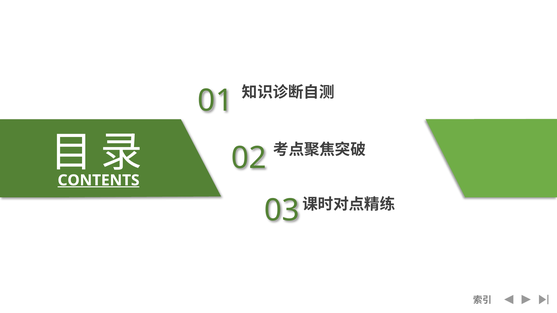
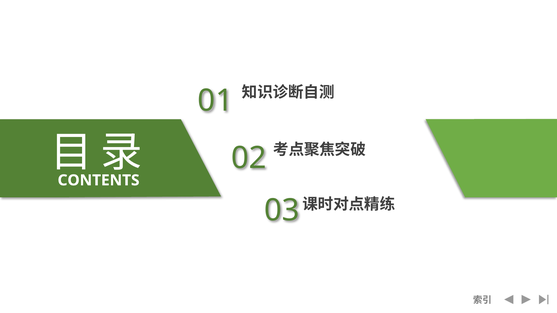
CONTENTS underline: present -> none
